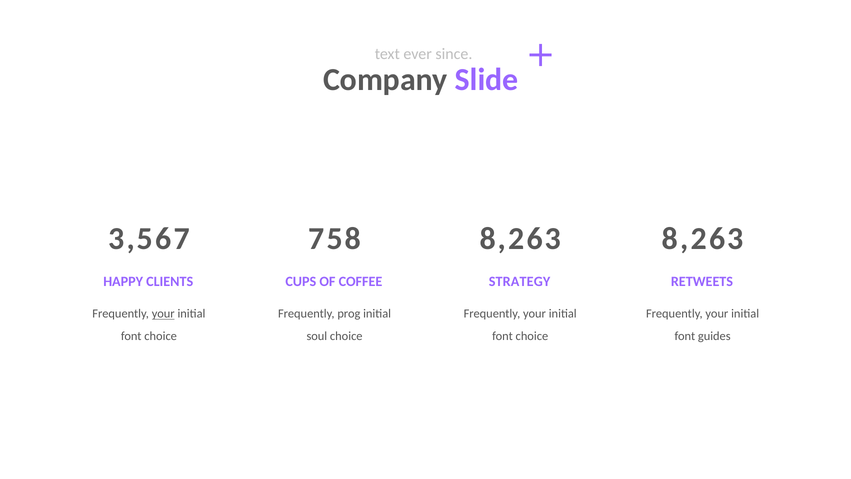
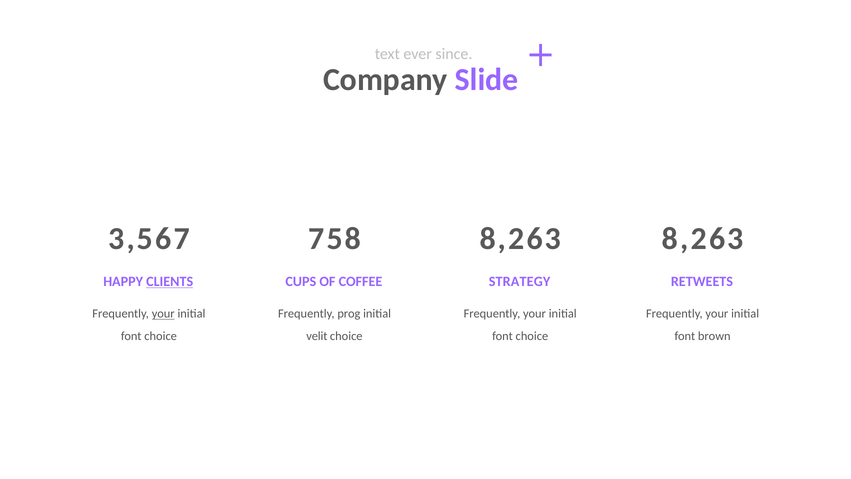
CLIENTS underline: none -> present
soul: soul -> velit
guides: guides -> brown
